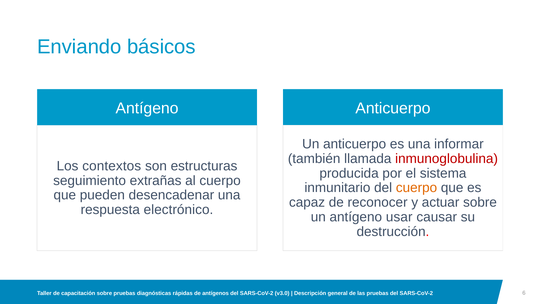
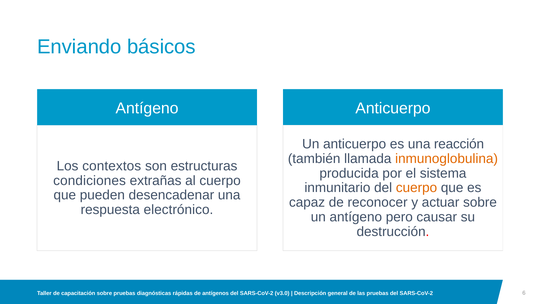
informar: informar -> reacción
inmunoglobulina colour: red -> orange
seguimiento: seguimiento -> condiciones
usar: usar -> pero
